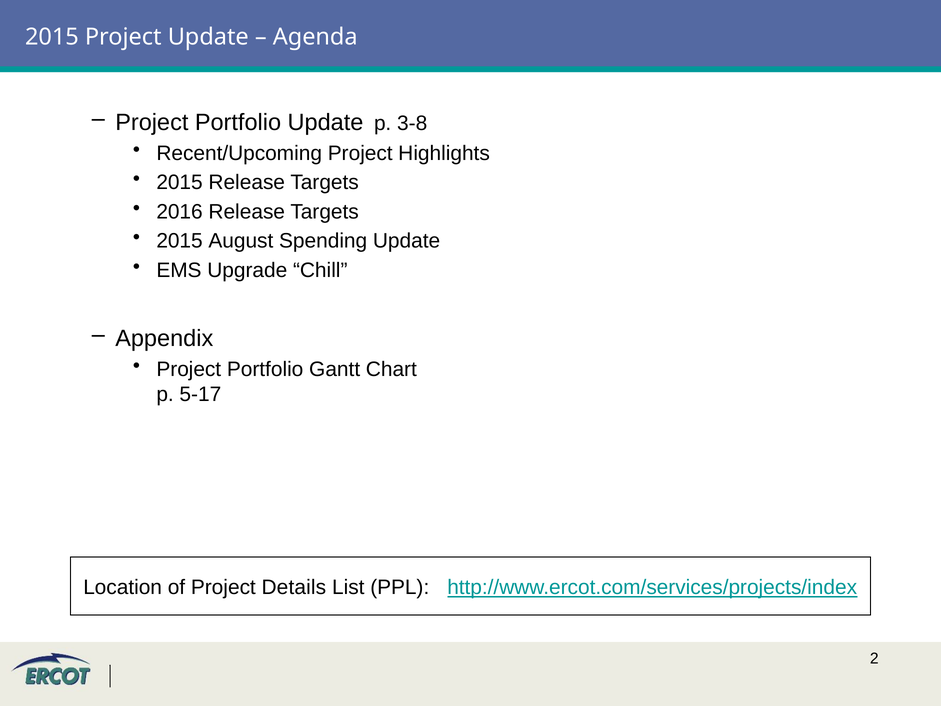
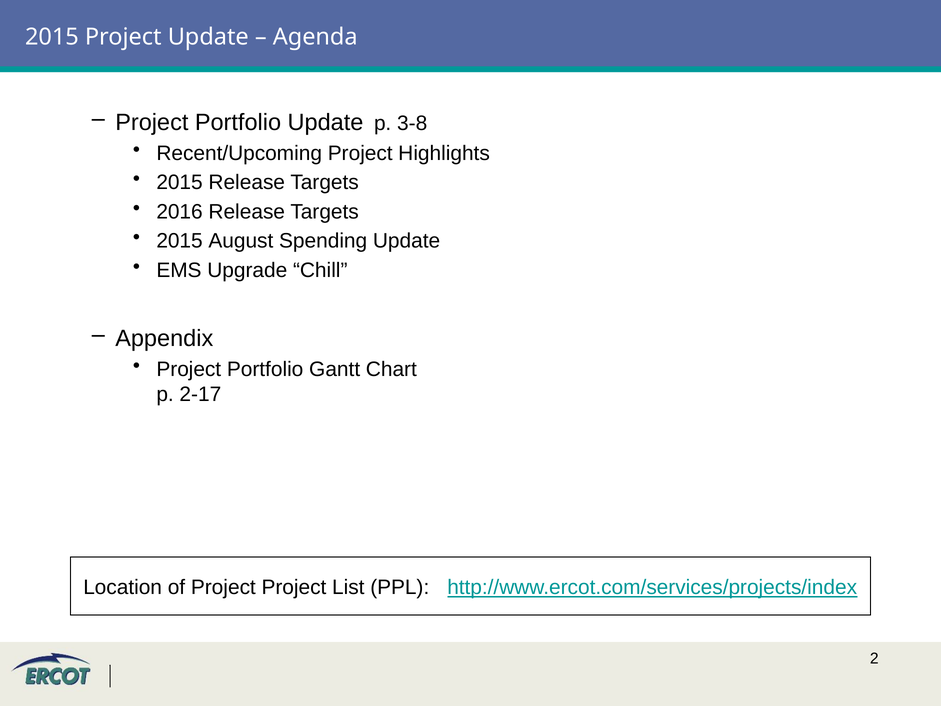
5-17: 5-17 -> 2-17
Project Details: Details -> Project
